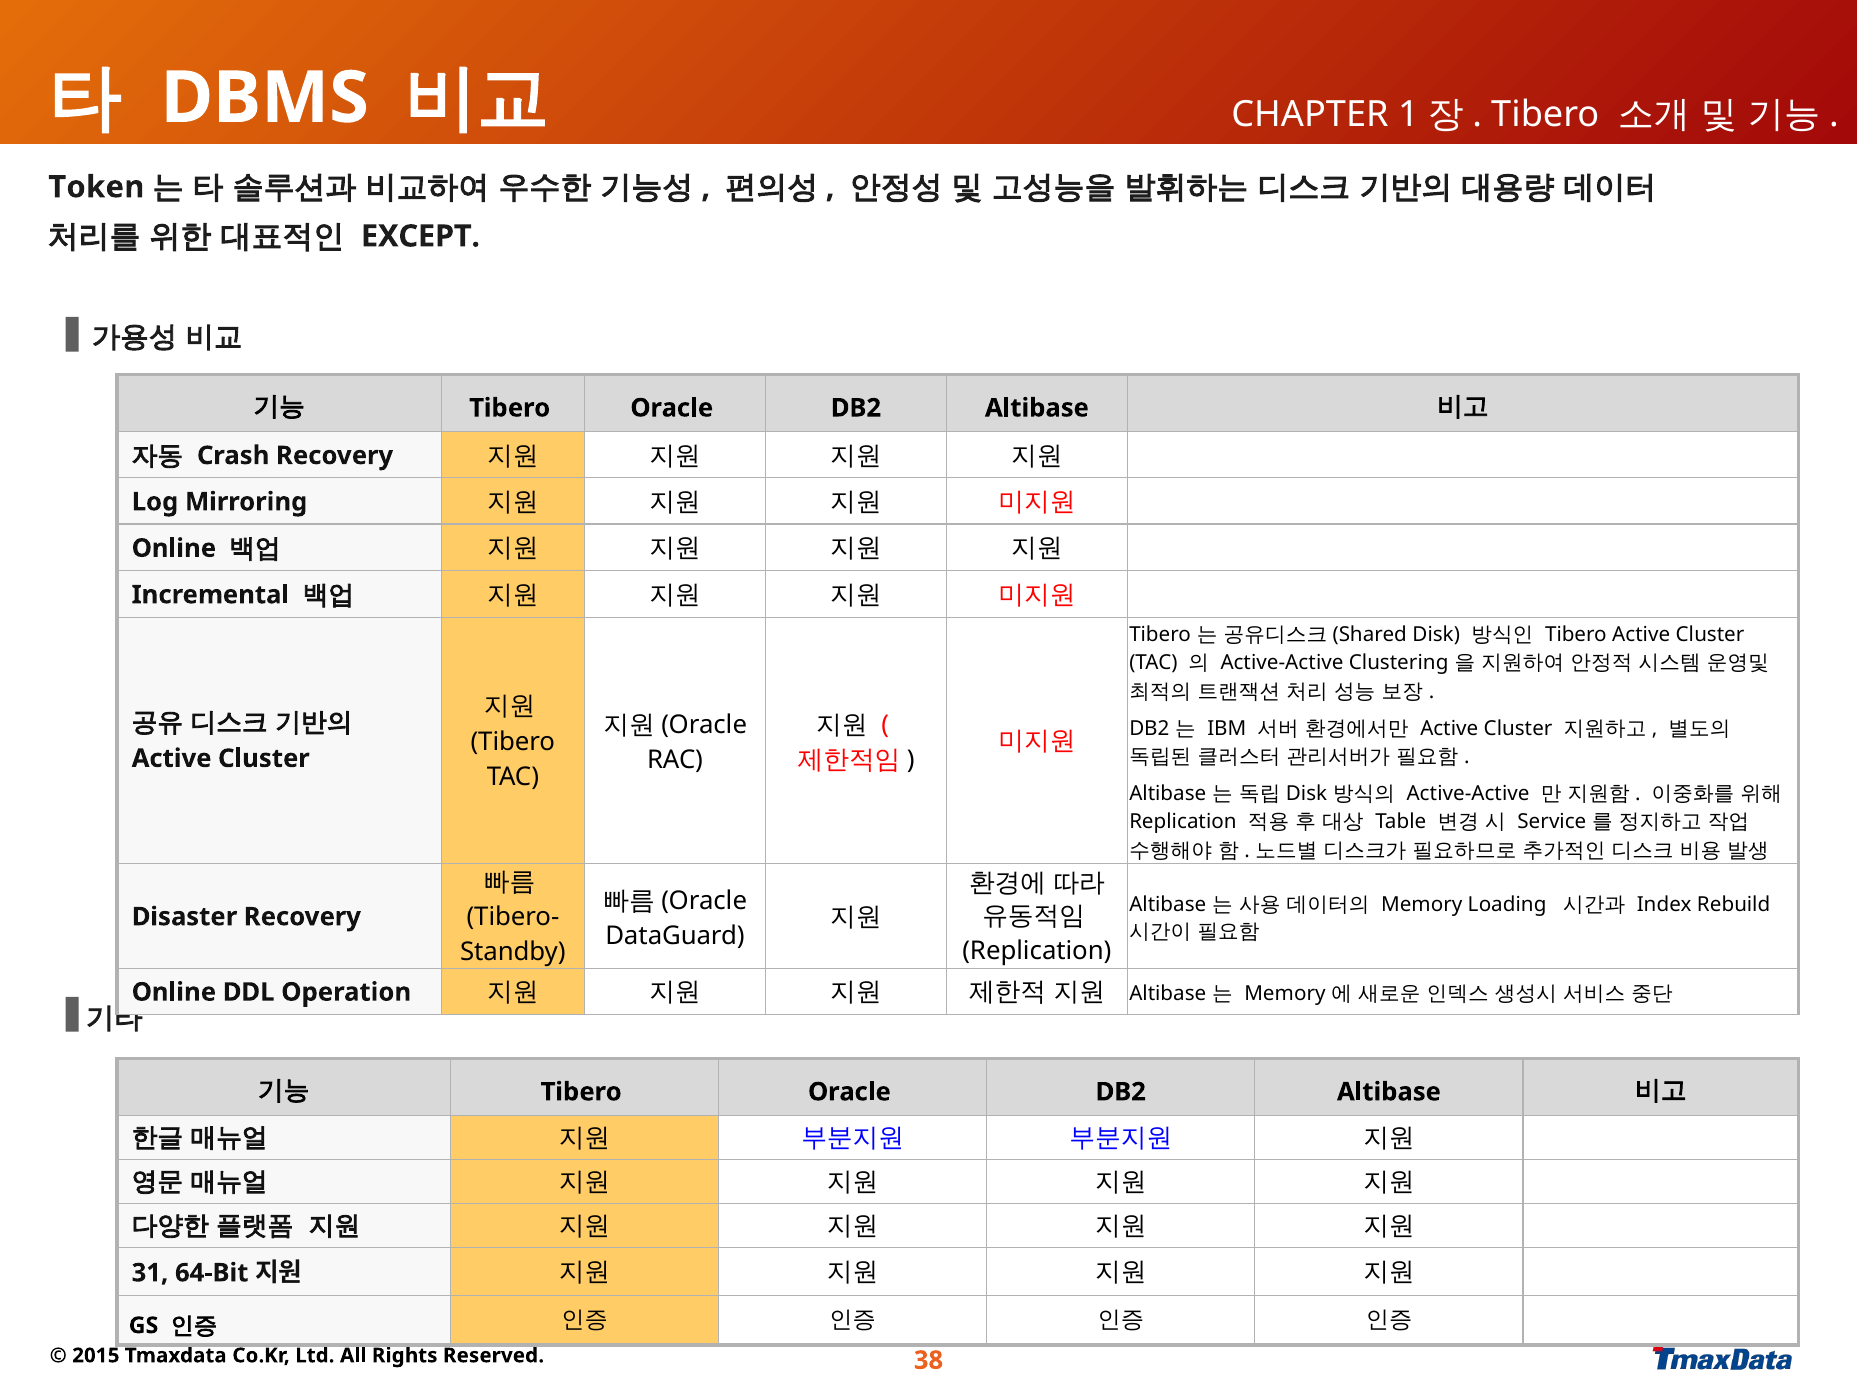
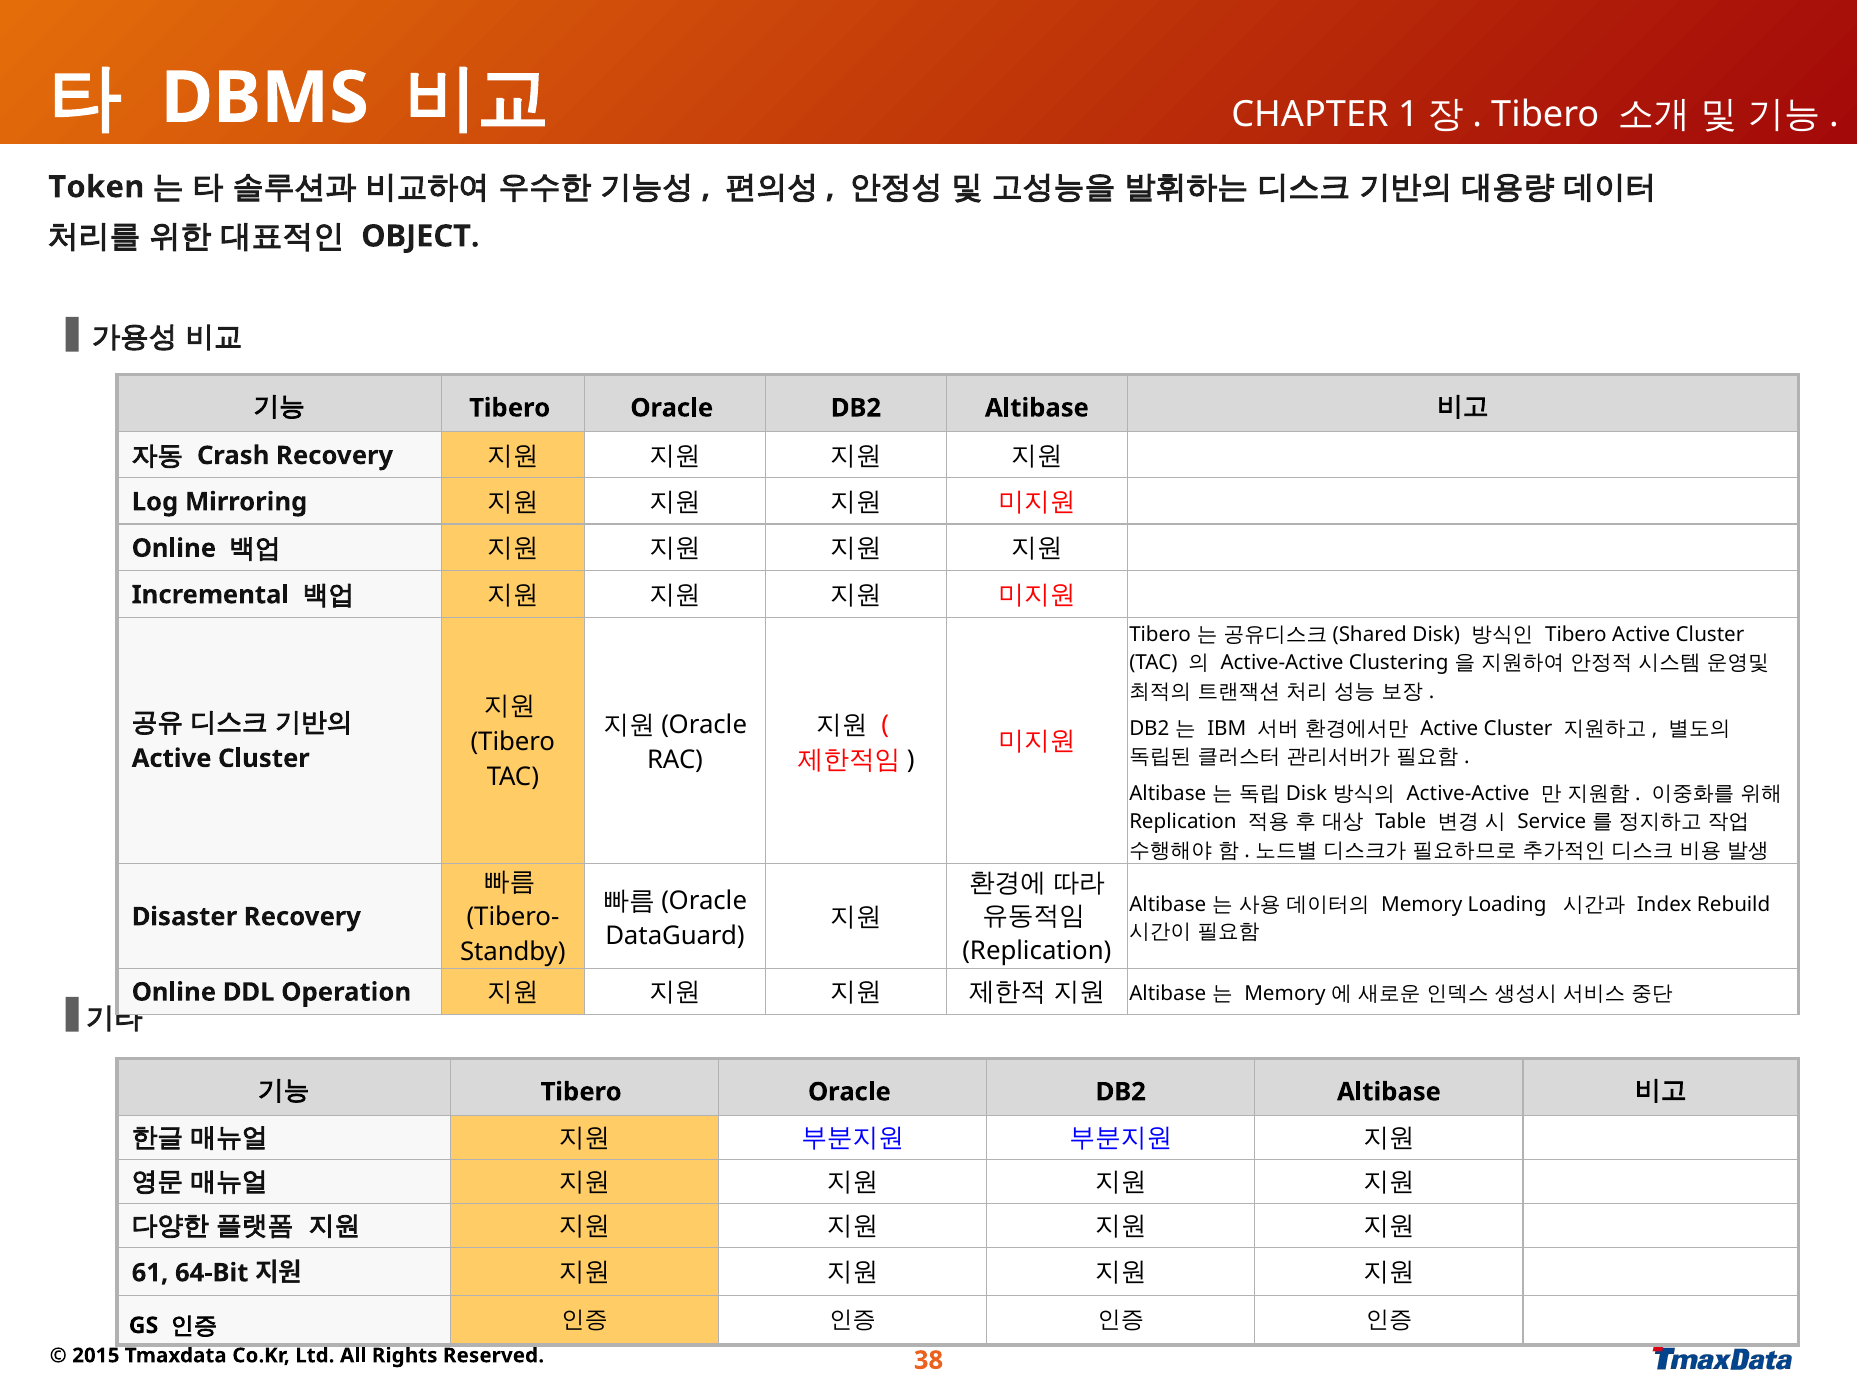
EXCEPT: EXCEPT -> OBJECT
31: 31 -> 61
